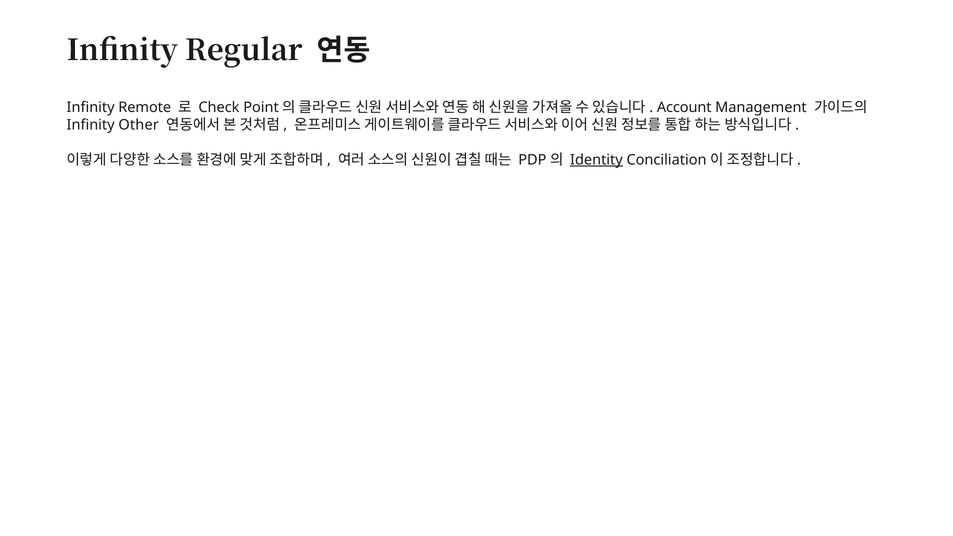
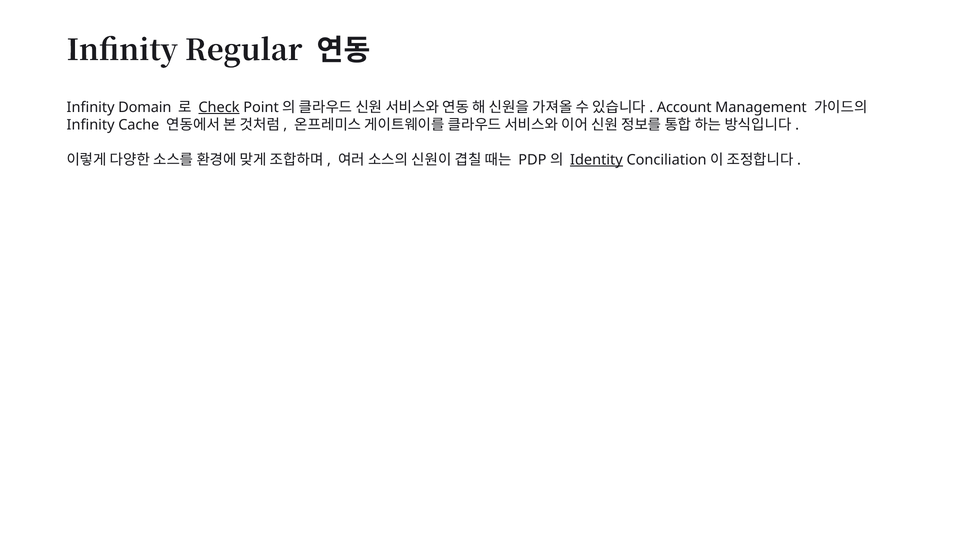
Remote: Remote -> Domain
Check underline: none -> present
Other: Other -> Cache
